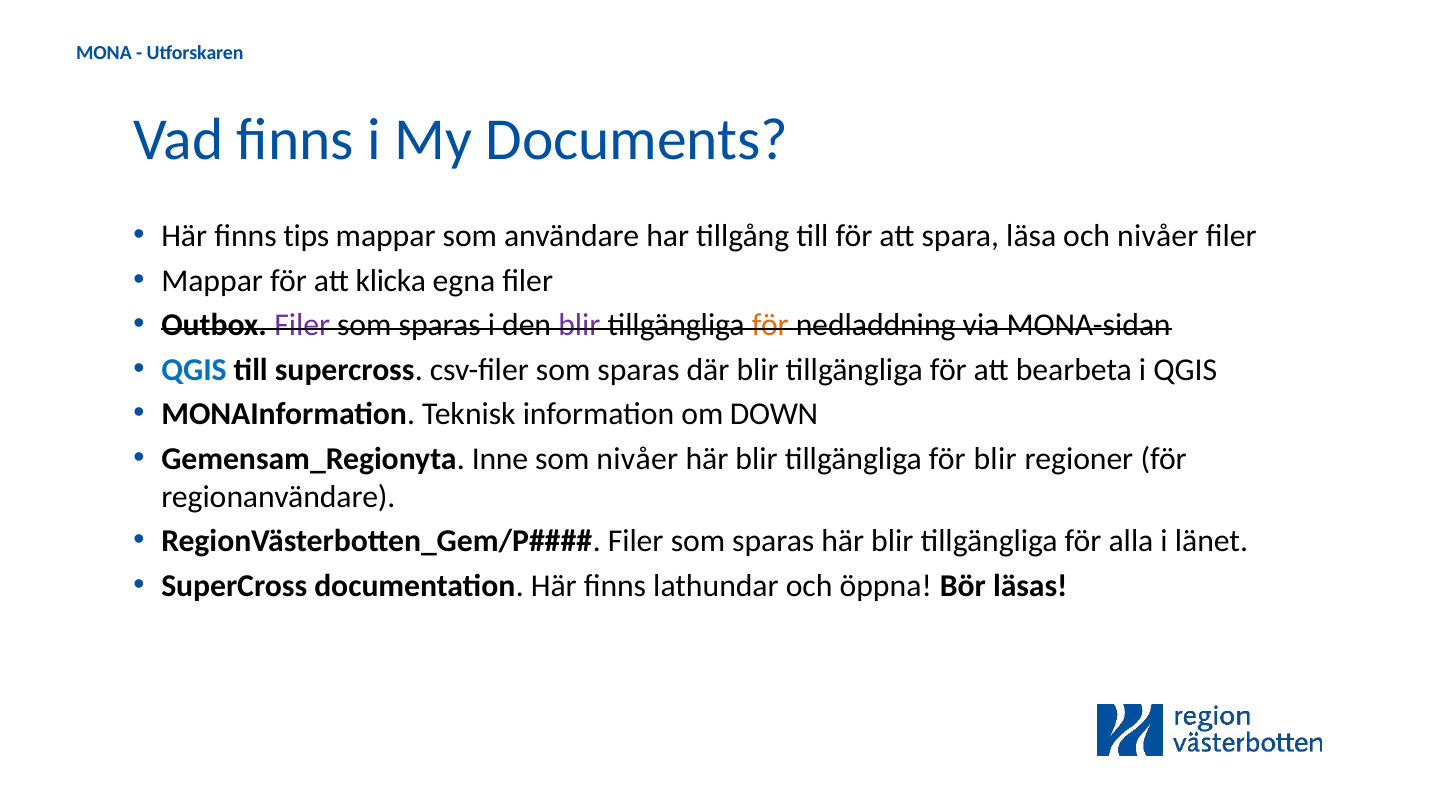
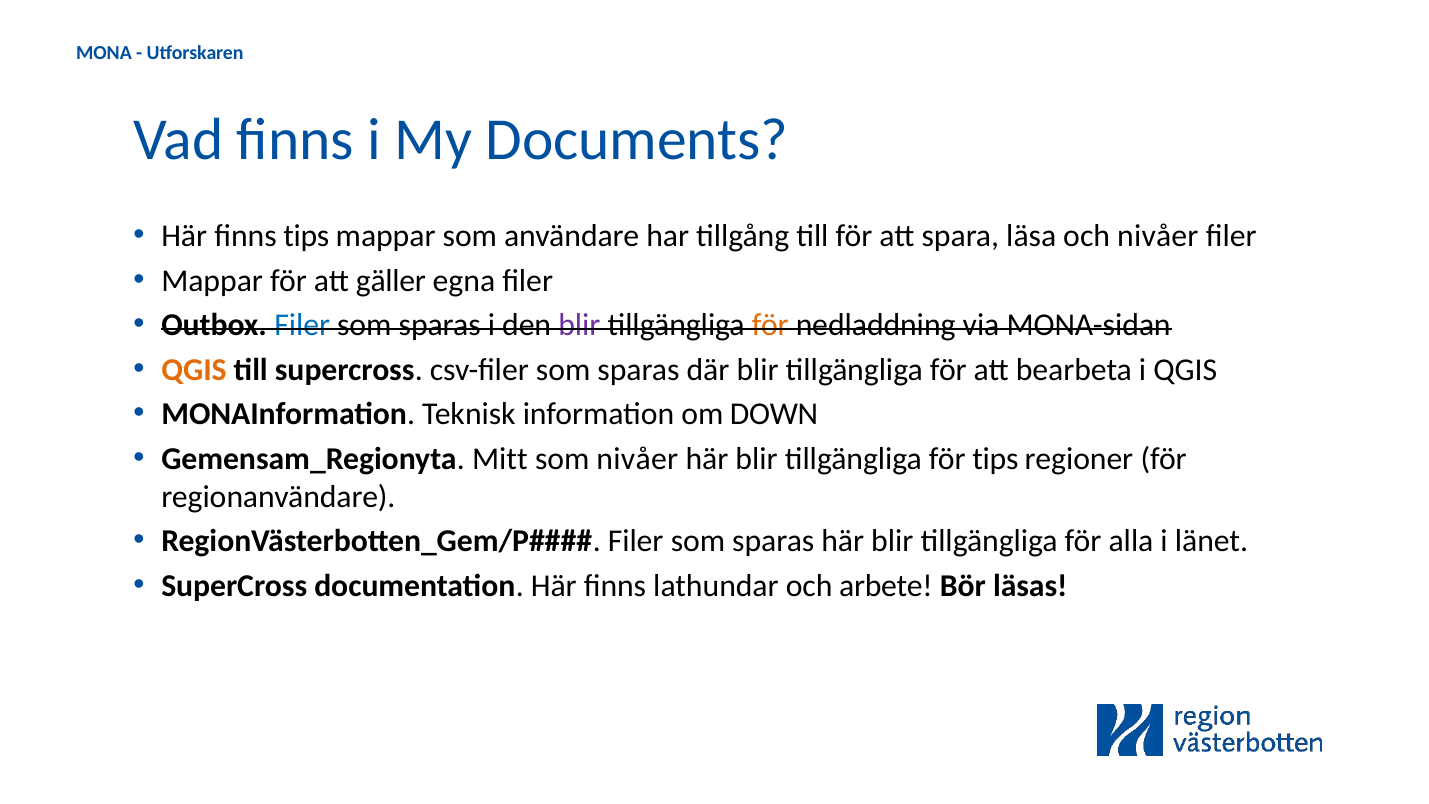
klicka: klicka -> gäller
Filer at (302, 325) colour: purple -> blue
QGIS at (194, 370) colour: blue -> orange
Inne: Inne -> Mitt
för blir: blir -> tips
öppna: öppna -> arbete
